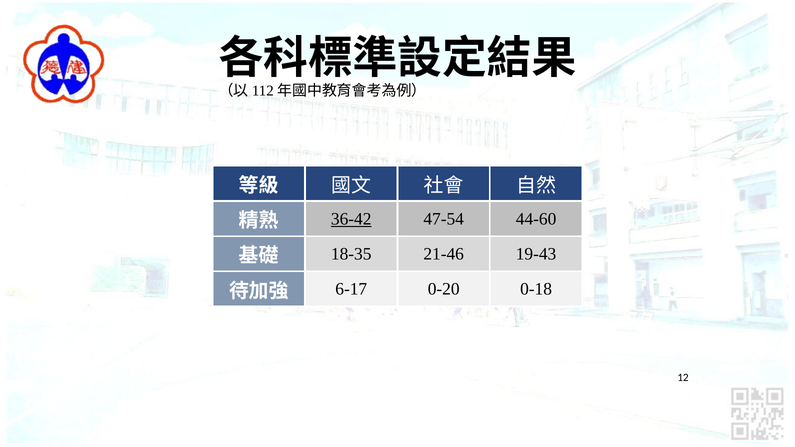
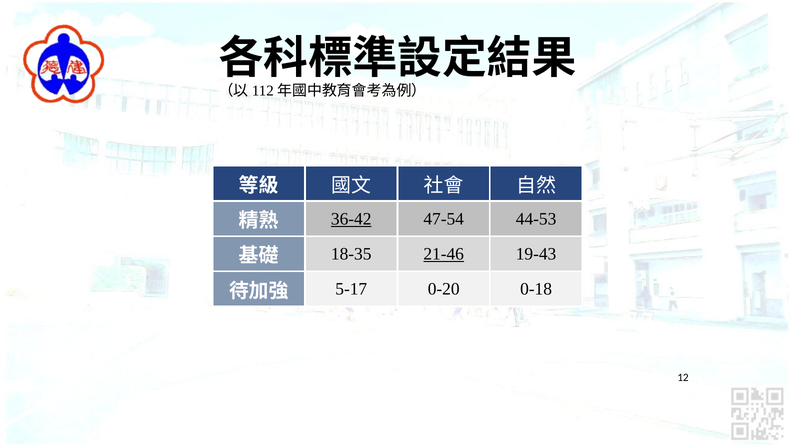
44-60: 44-60 -> 44-53
21-46 underline: none -> present
6-17: 6-17 -> 5-17
